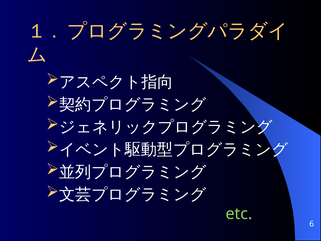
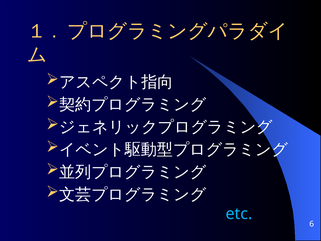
etc colour: light green -> light blue
